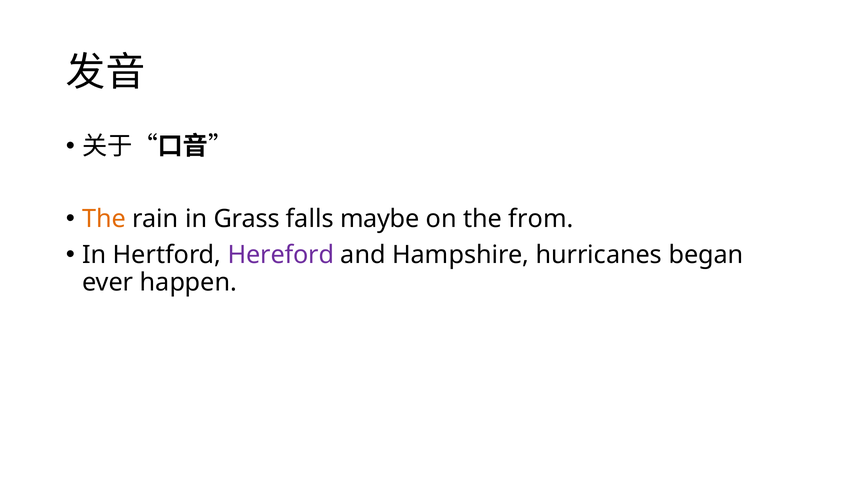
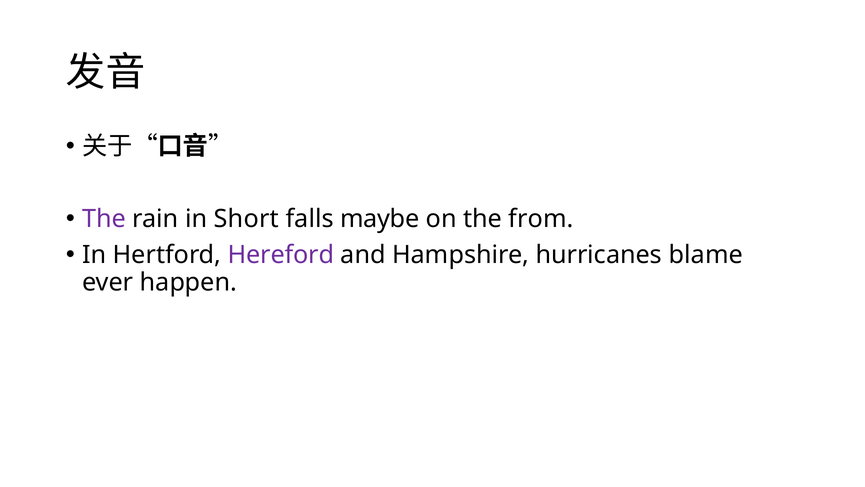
The at (104, 219) colour: orange -> purple
Grass: Grass -> Short
began: began -> blame
